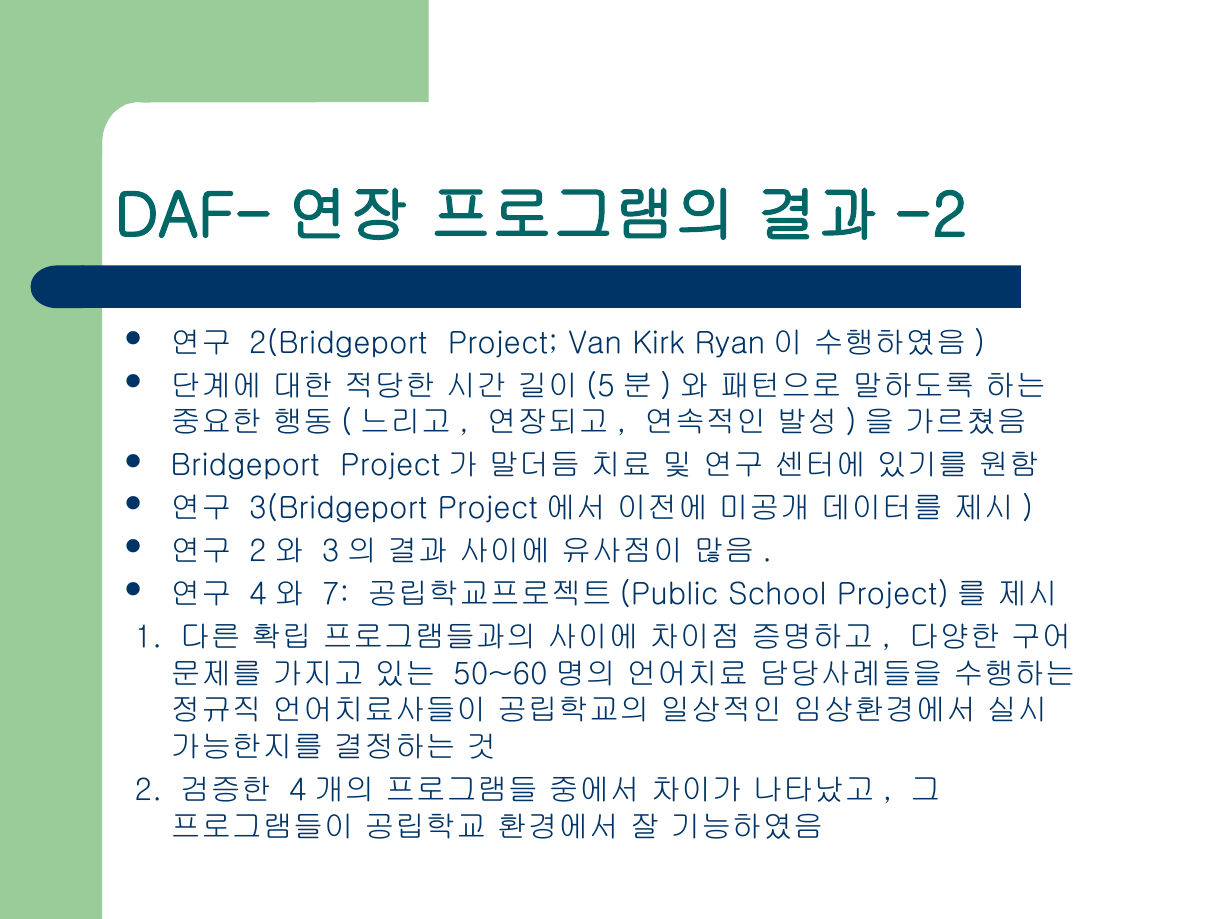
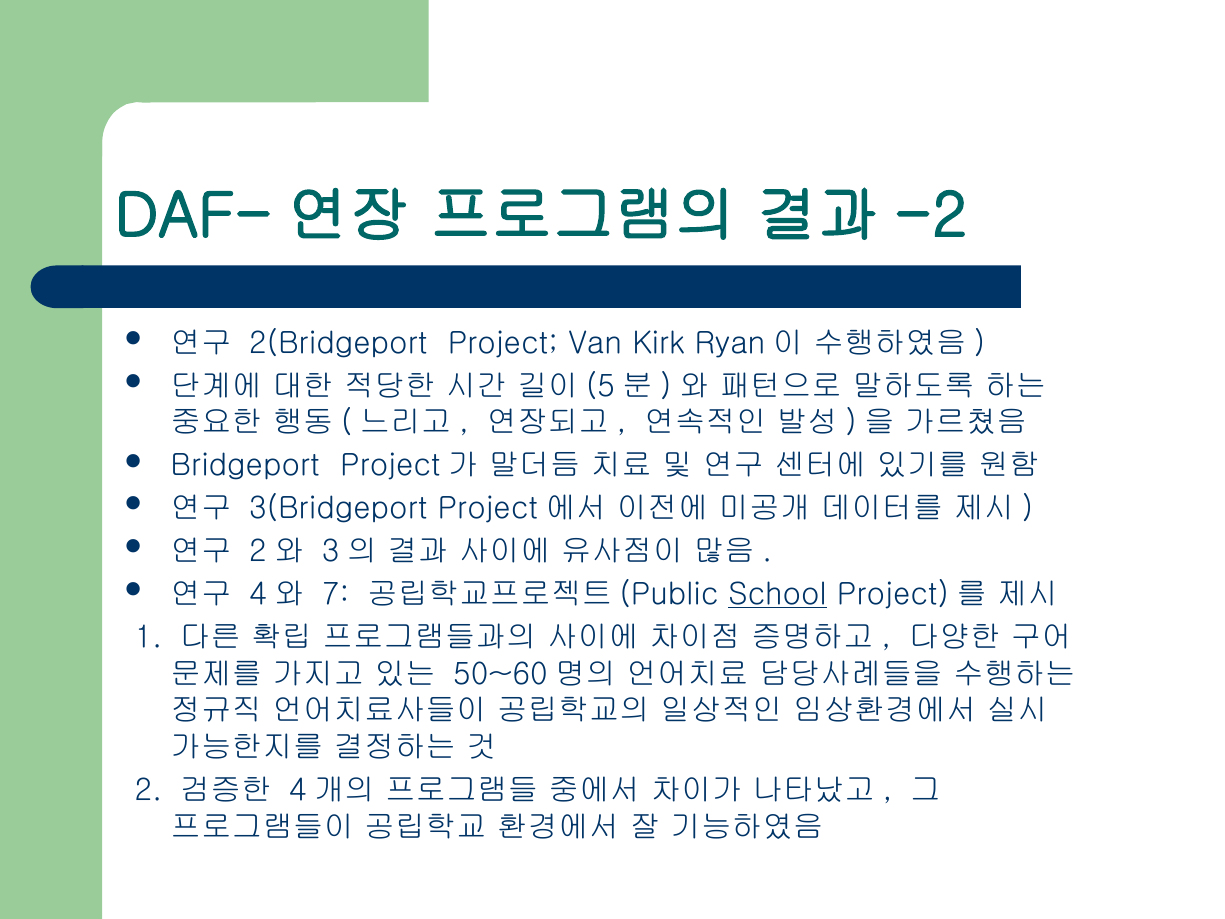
School underline: none -> present
